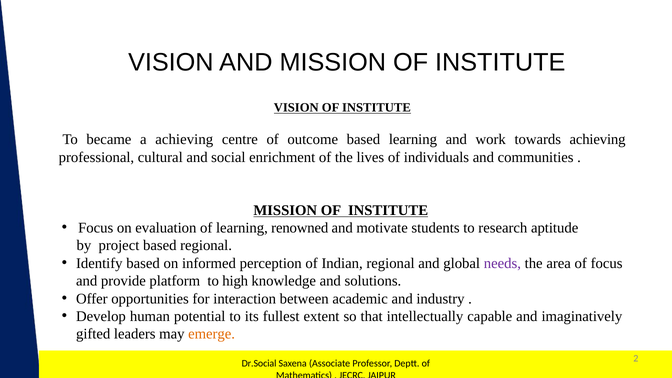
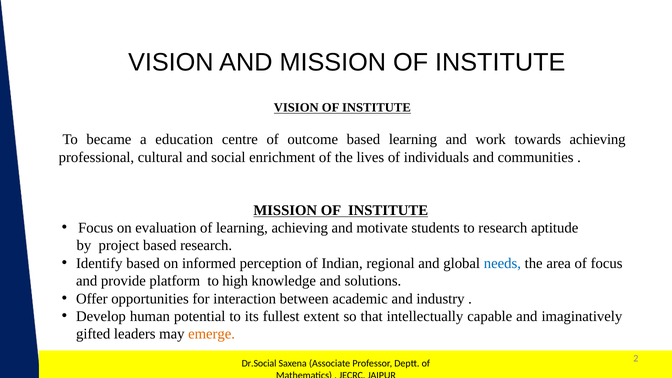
a achieving: achieving -> education
learning renowned: renowned -> achieving
based regional: regional -> research
needs colour: purple -> blue
